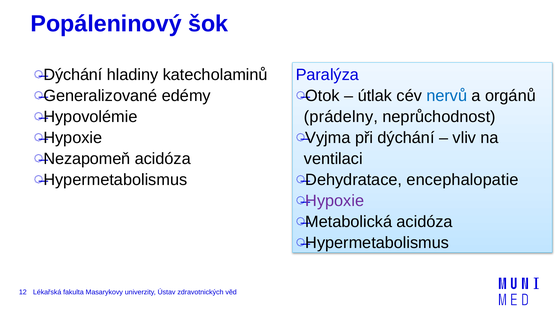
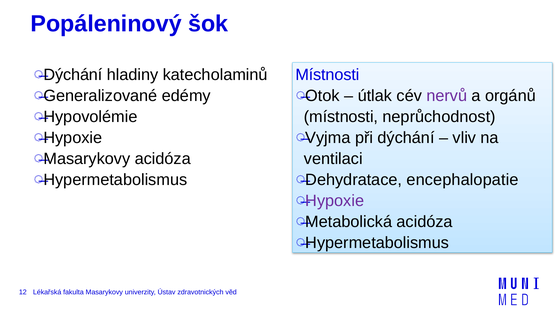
Paralýza at (327, 75): Paralýza -> Místnosti
nervů colour: blue -> purple
prádelny at (341, 117): prádelny -> místnosti
Nezapomeň at (87, 158): Nezapomeň -> Masarykovy
